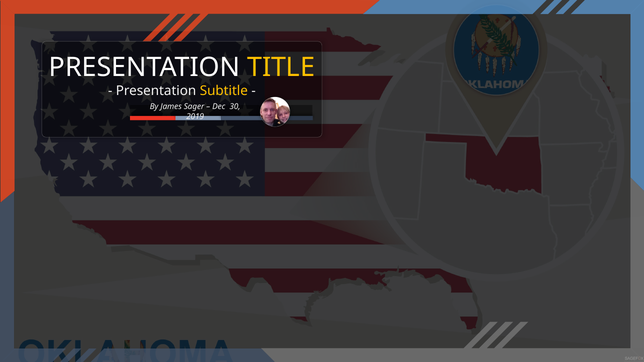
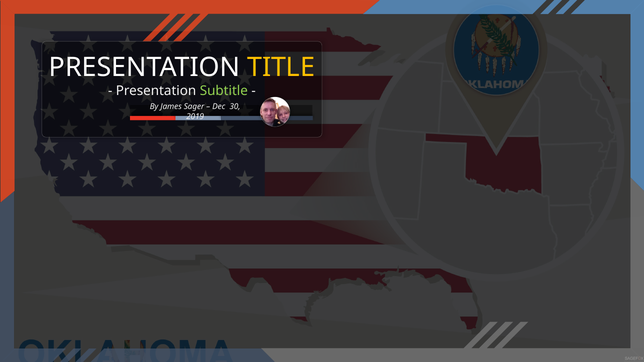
Subtitle colour: yellow -> light green
